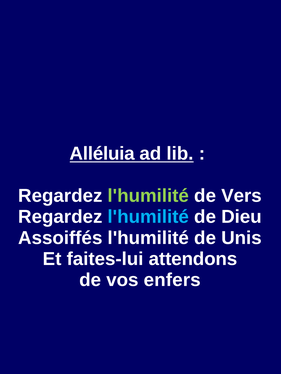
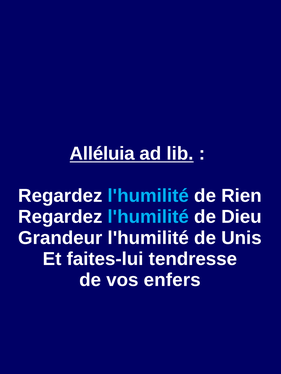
l'humilité at (148, 196) colour: light green -> light blue
Vers: Vers -> Rien
Assoiffés: Assoiffés -> Grandeur
attendons: attendons -> tendresse
